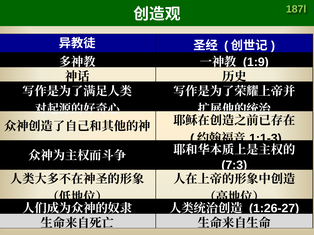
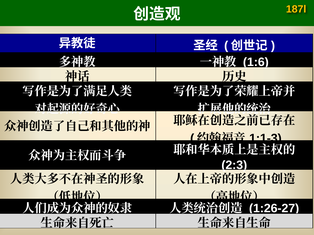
187l colour: light green -> yellow
1:9: 1:9 -> 1:6
7:3: 7:3 -> 2:3
